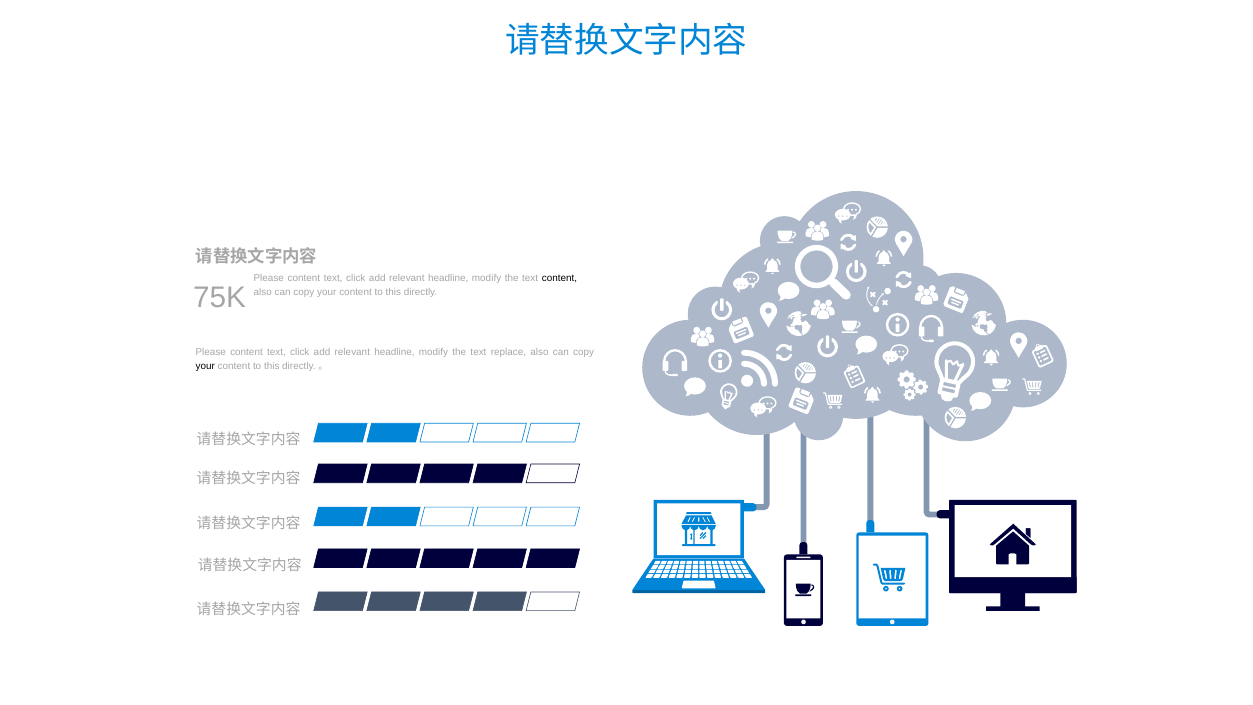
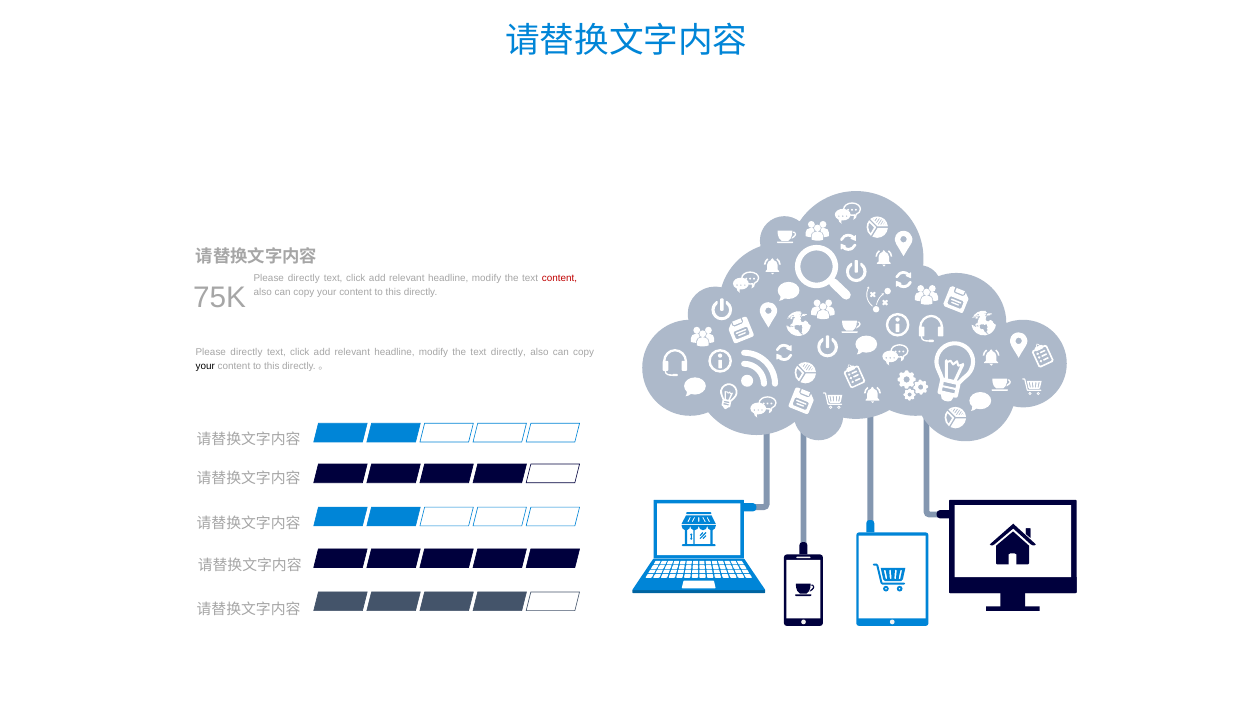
content at (304, 278): content -> directly
content at (559, 278) colour: black -> red
content at (247, 352): content -> directly
text replace: replace -> directly
